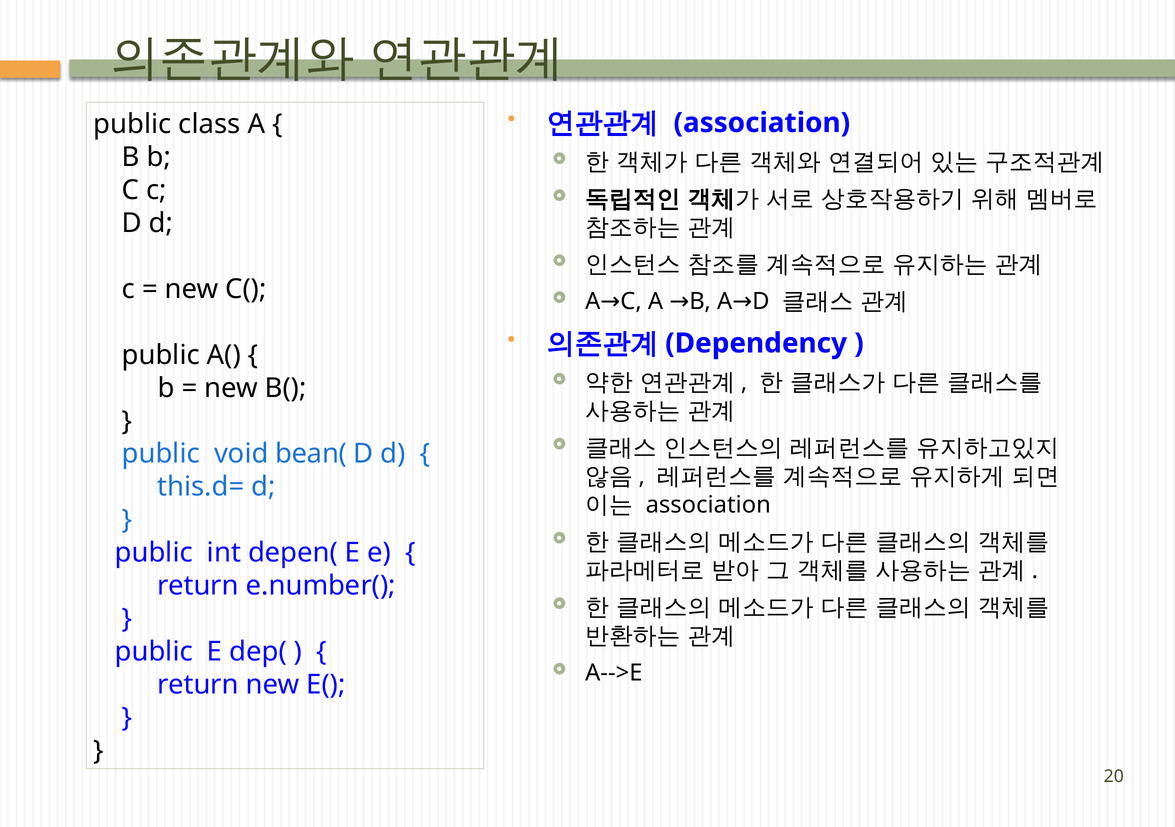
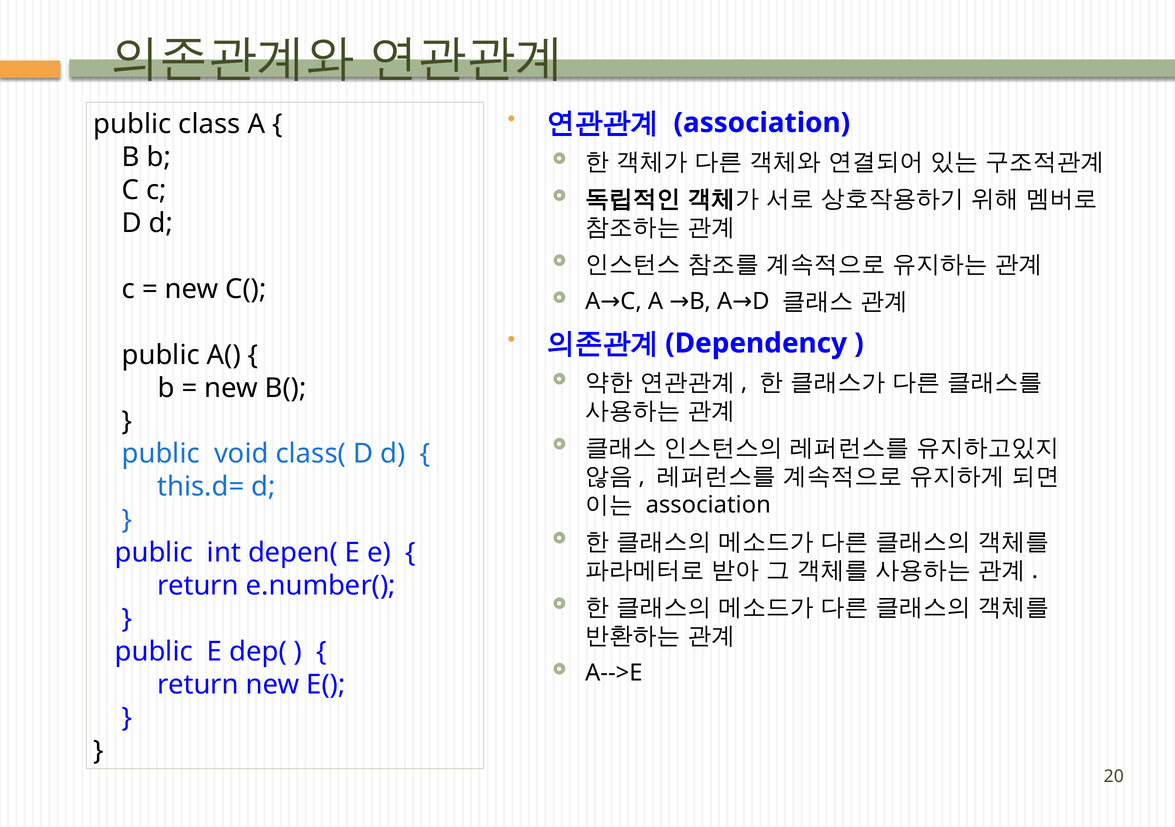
bean(: bean( -> class(
